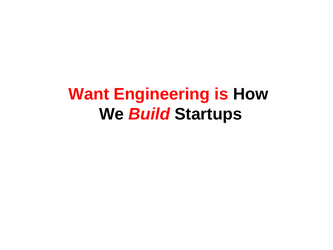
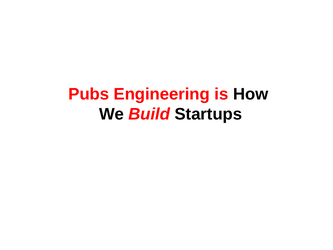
Want: Want -> Pubs
